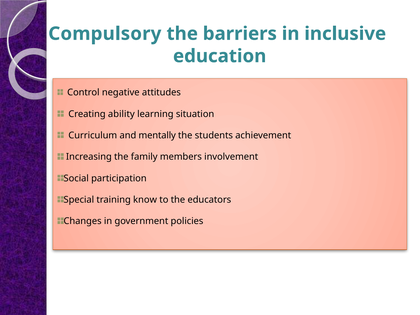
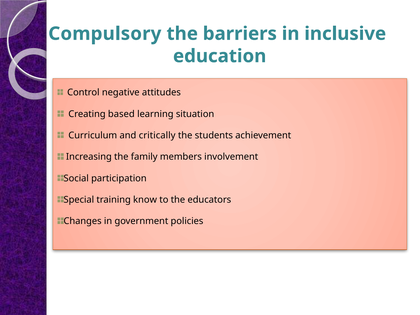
ability: ability -> based
mentally: mentally -> critically
